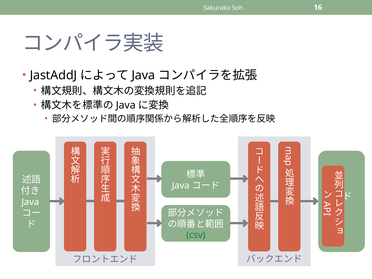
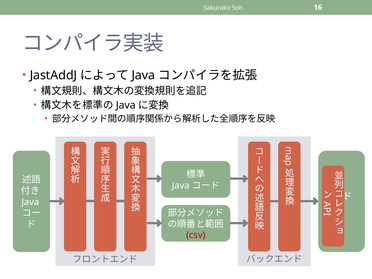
csv colour: green -> red
